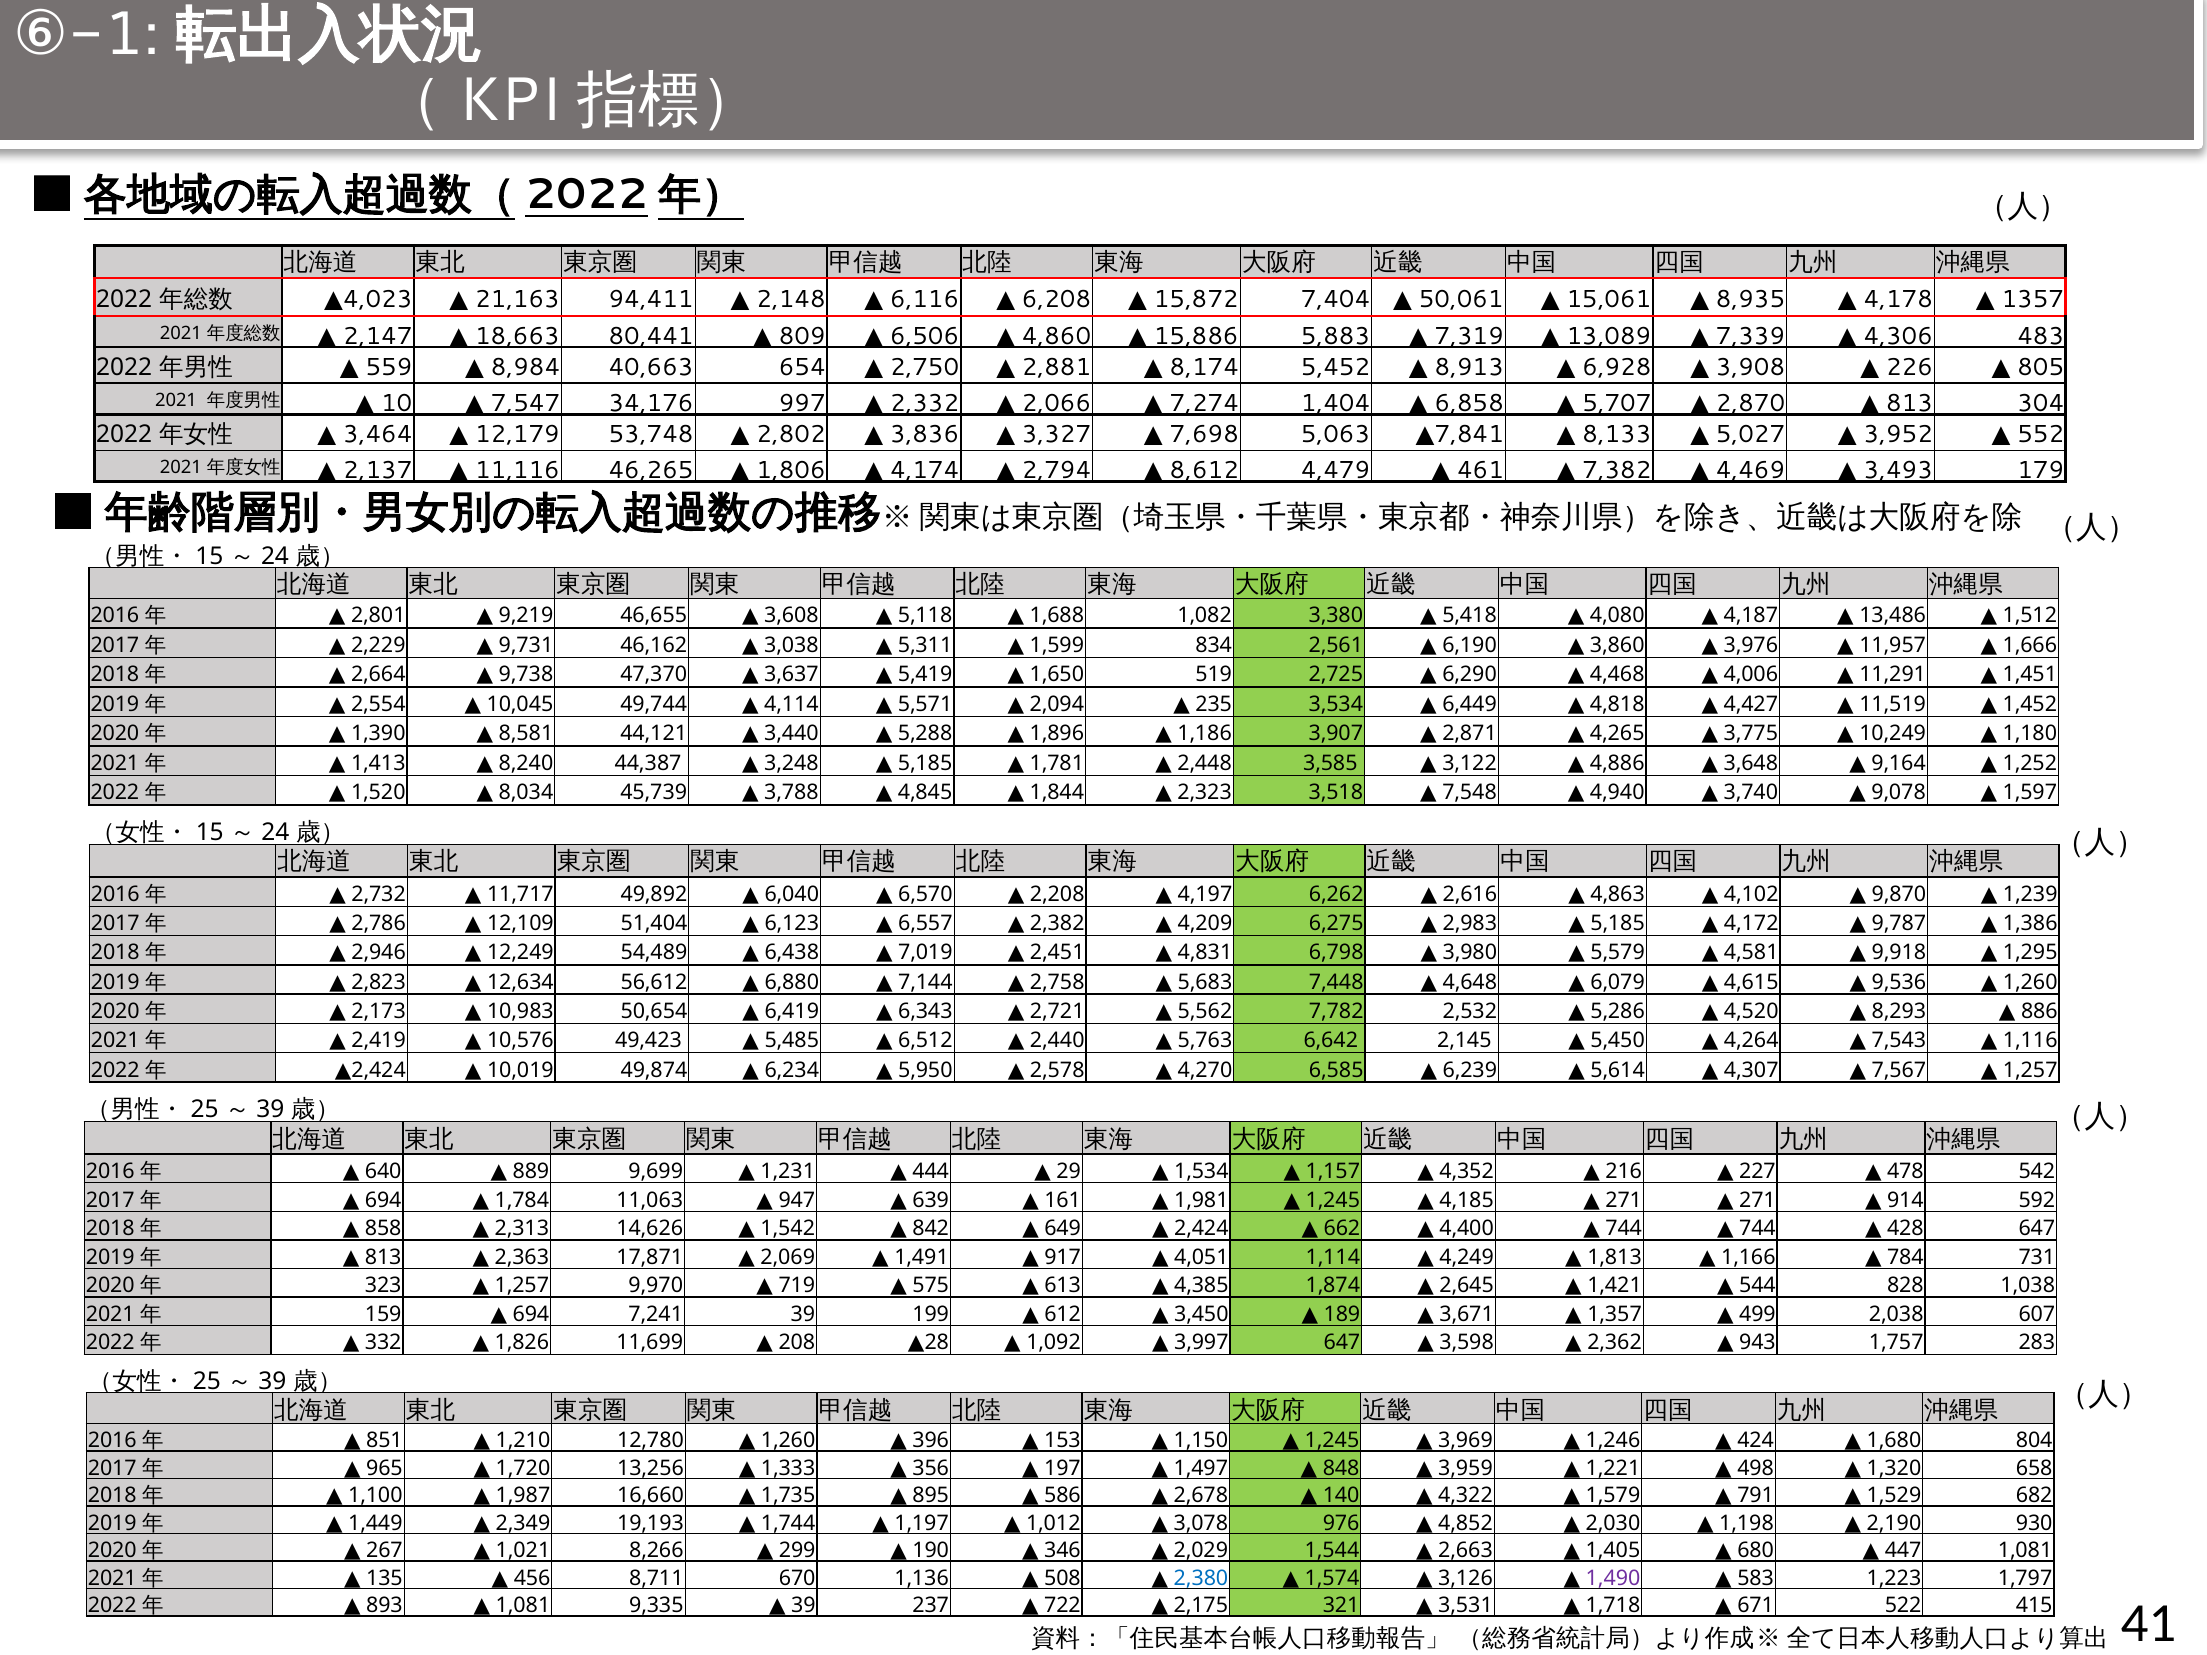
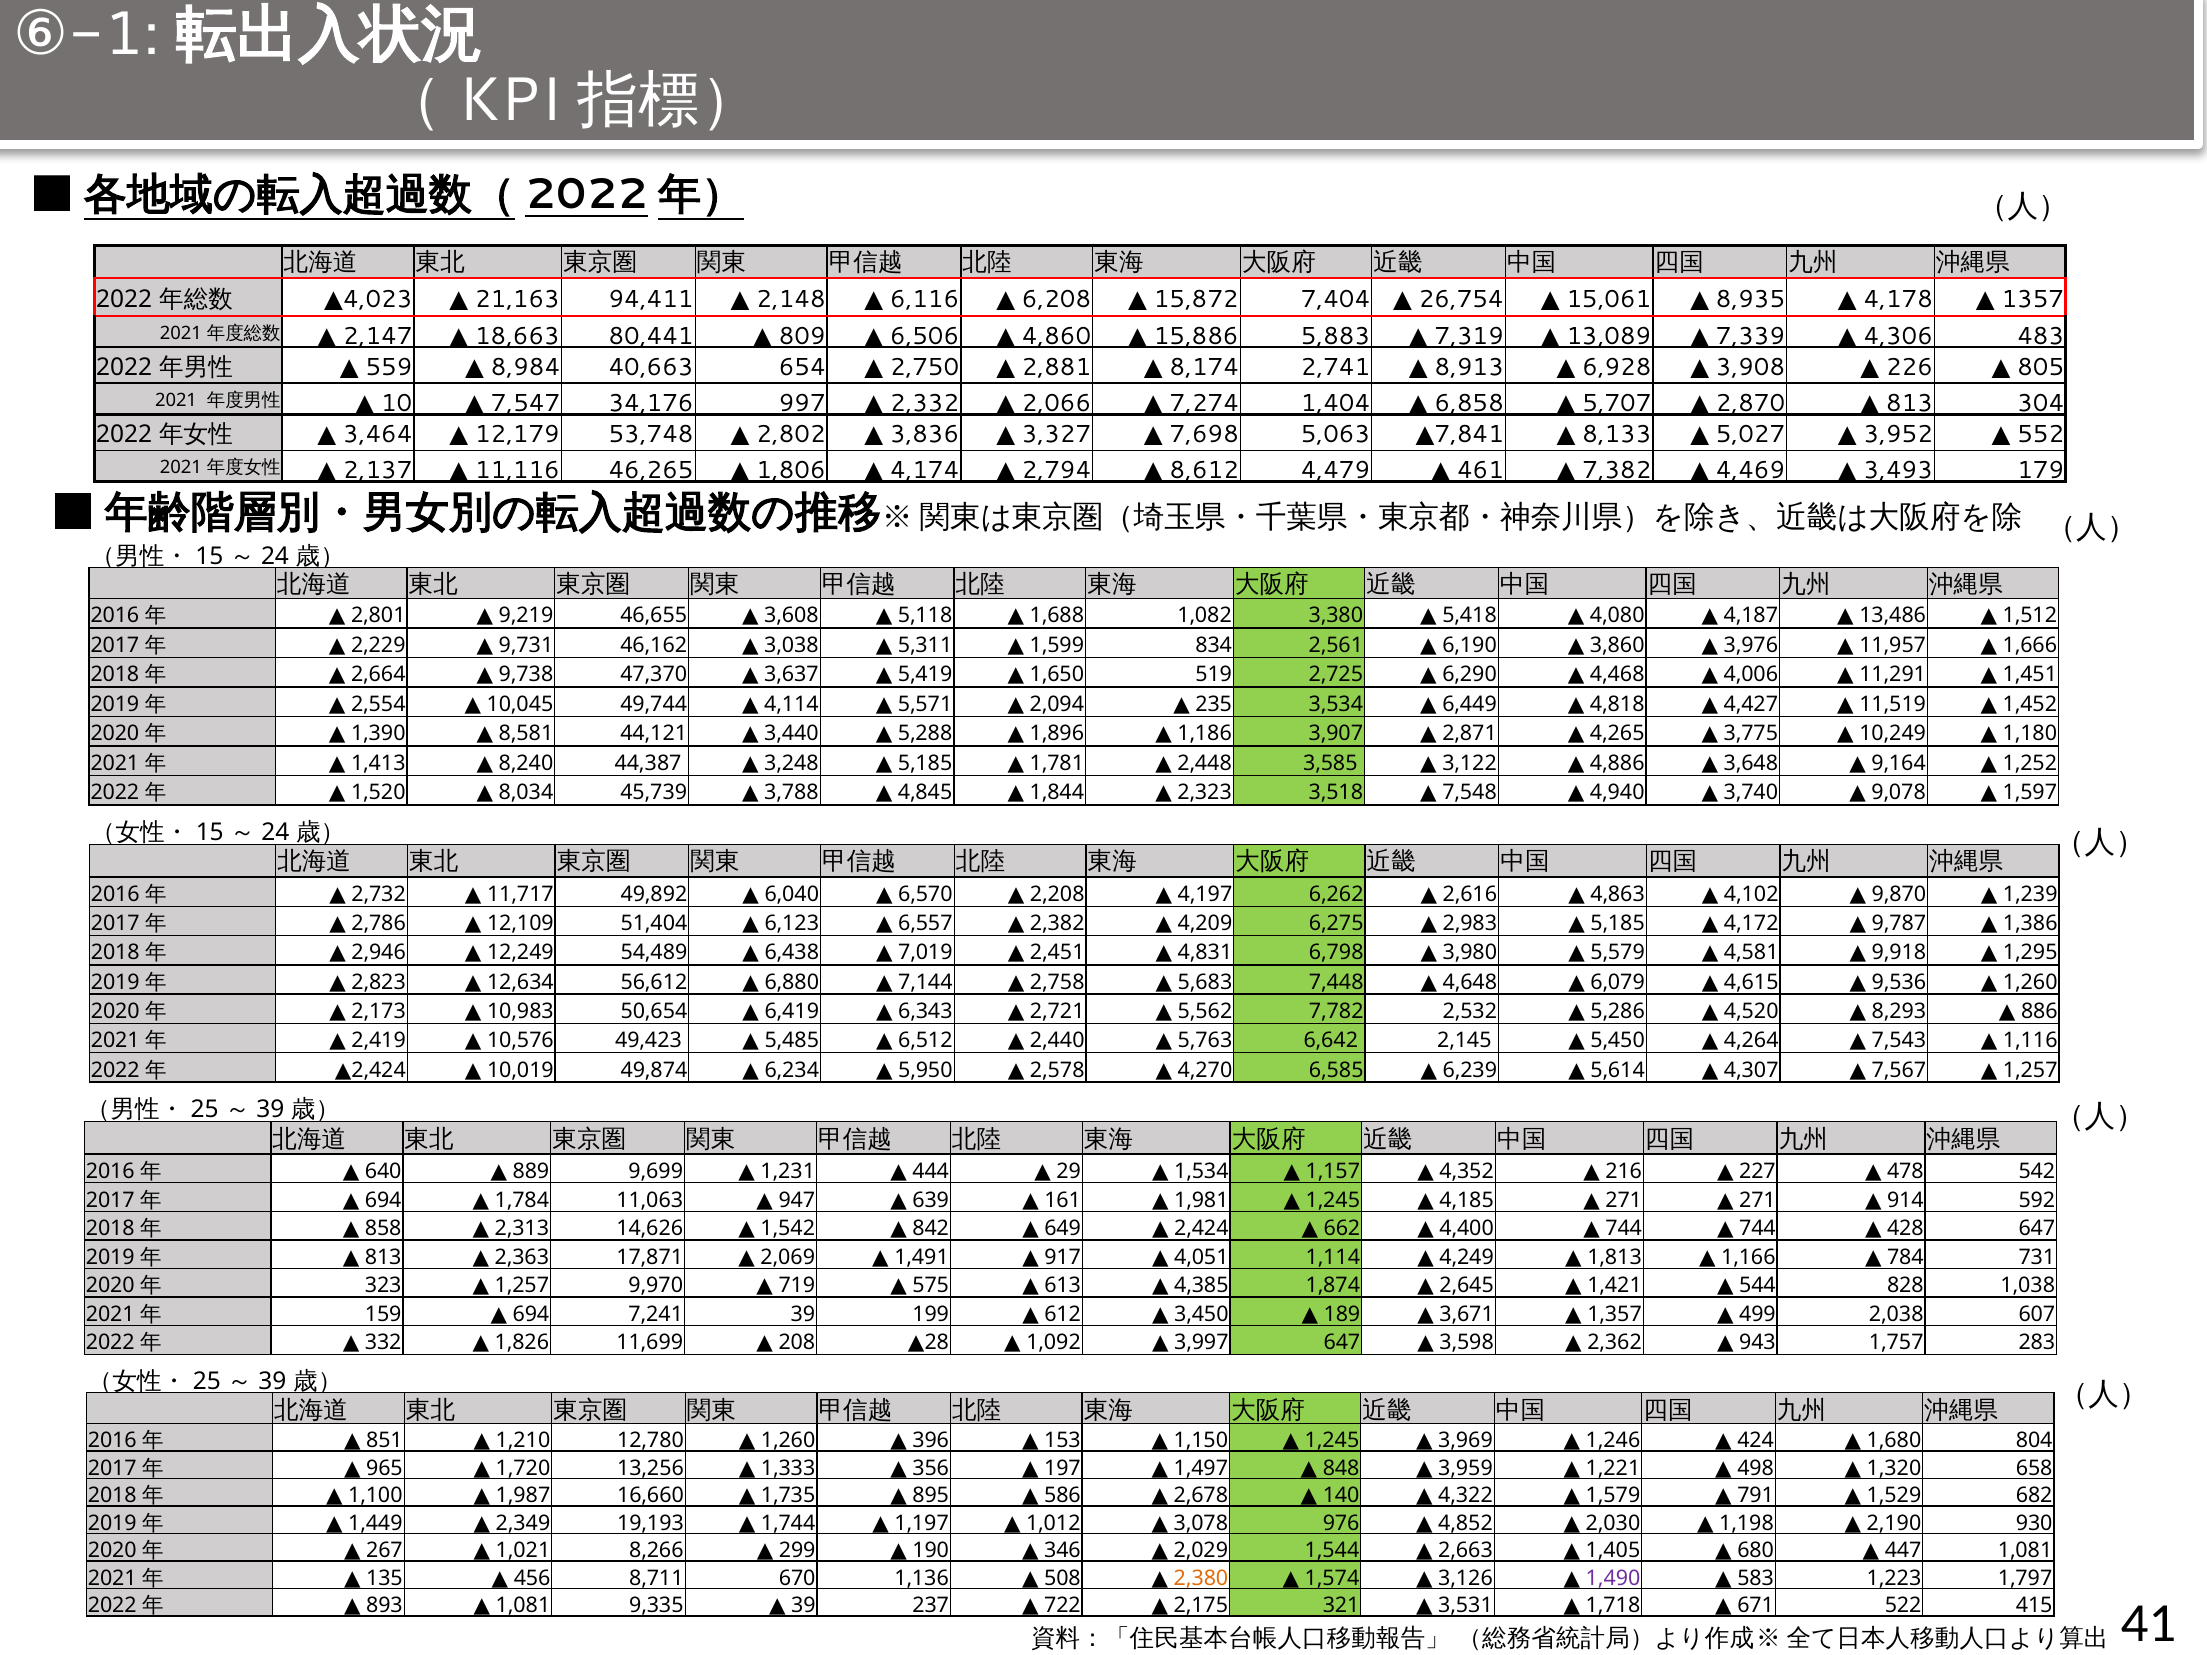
50,061: 50,061 -> 26,754
5,452: 5,452 -> 2,741
2,380 colour: blue -> orange
